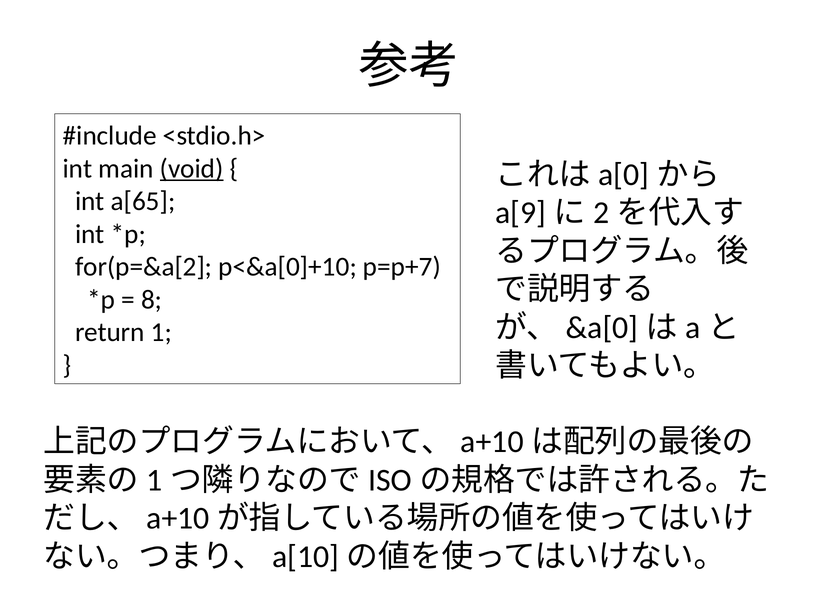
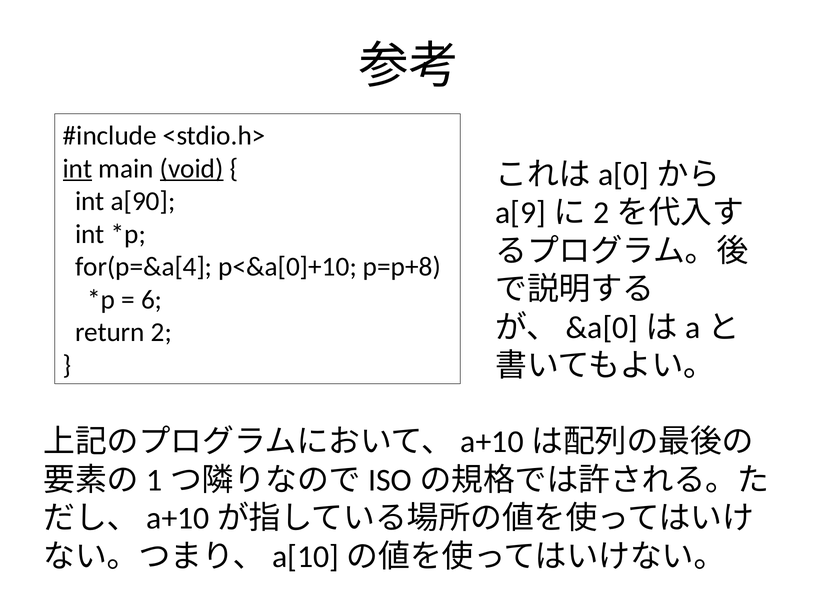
int at (78, 168) underline: none -> present
a[65: a[65 -> a[90
for(p=&a[2: for(p=&a[2 -> for(p=&a[4
p=p+7: p=p+7 -> p=p+8
8: 8 -> 6
1: 1 -> 2
